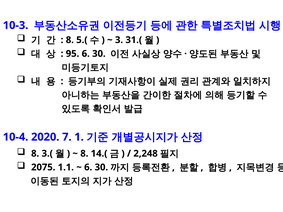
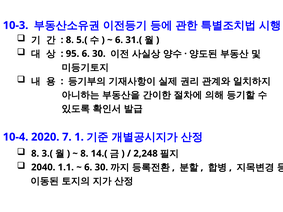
3 at (119, 40): 3 -> 6
2075: 2075 -> 2040
